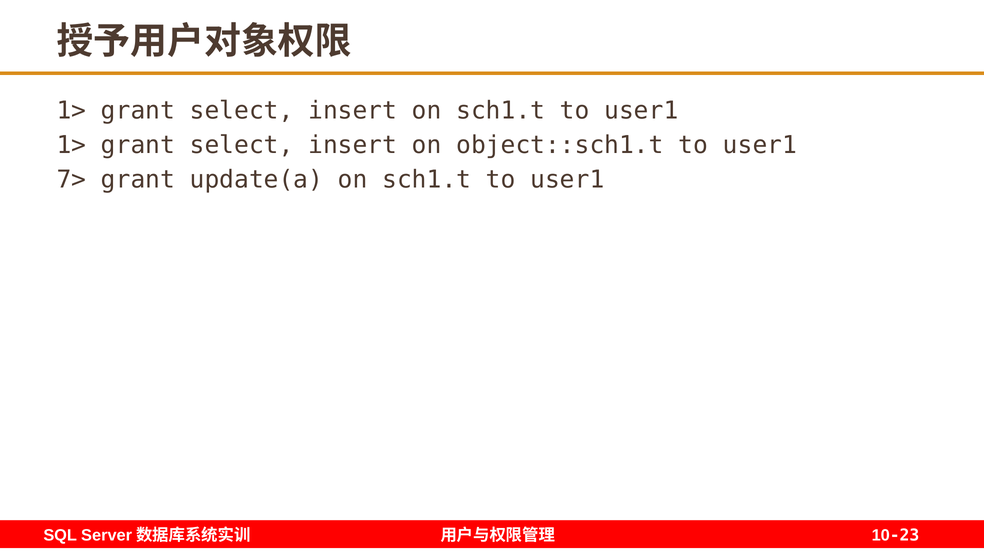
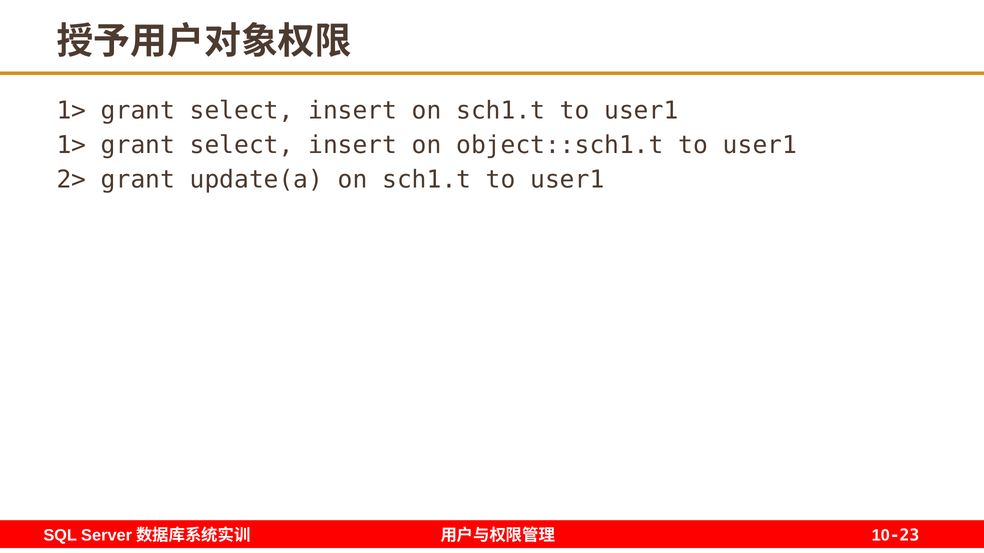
7>: 7> -> 2>
